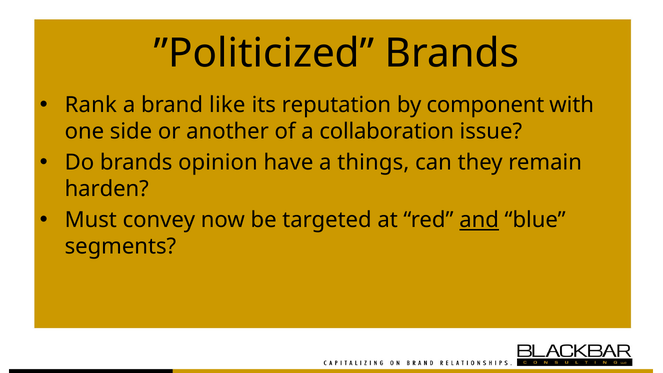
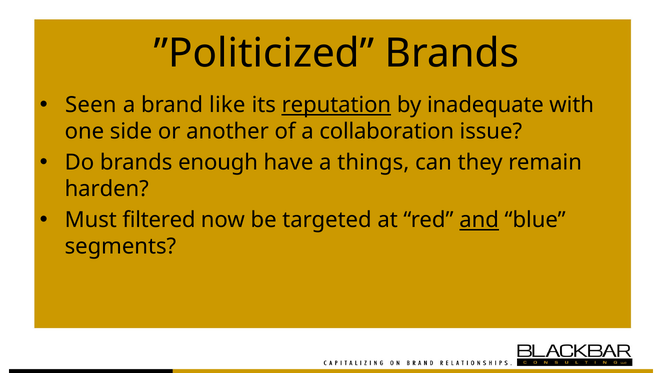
Rank: Rank -> Seen
reputation underline: none -> present
component: component -> inadequate
opinion: opinion -> enough
convey: convey -> filtered
